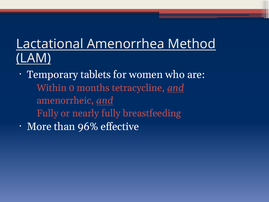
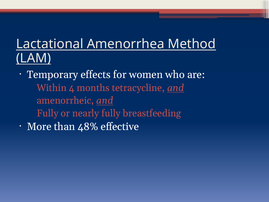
tablets: tablets -> effects
0: 0 -> 4
96%: 96% -> 48%
